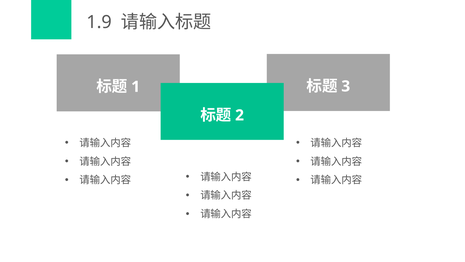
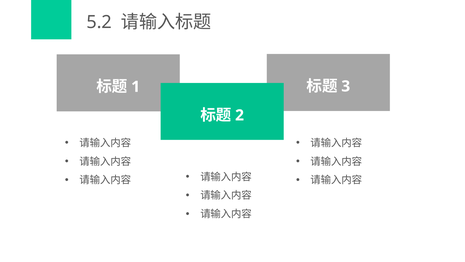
1.9: 1.9 -> 5.2
